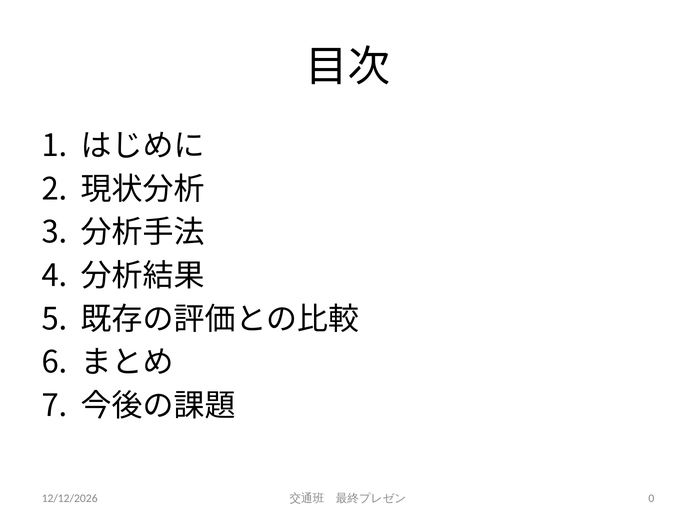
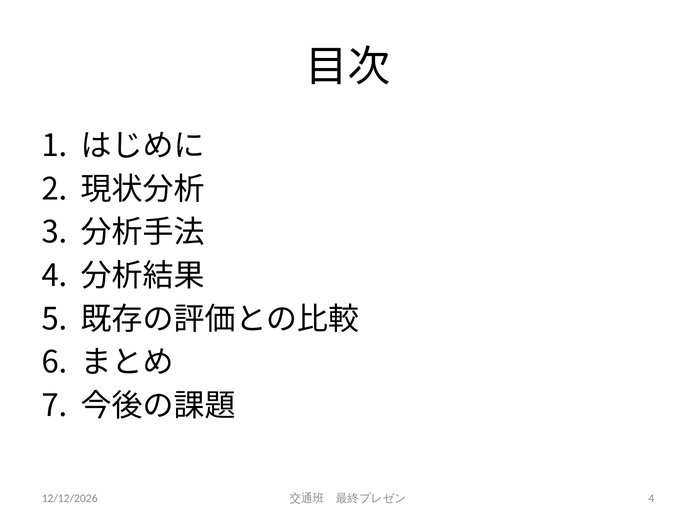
0 at (651, 498): 0 -> 4
